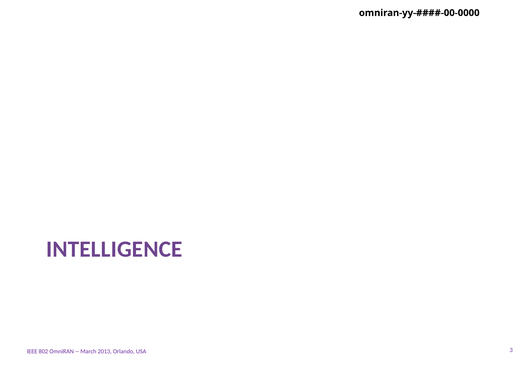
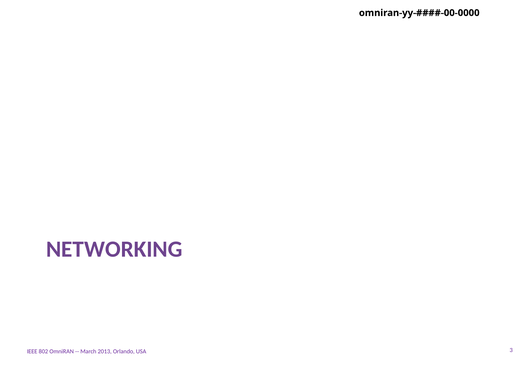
INTELLIGENCE: INTELLIGENCE -> NETWORKING
